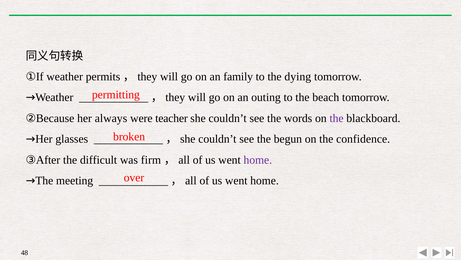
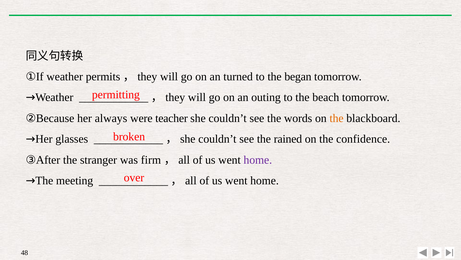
family: family -> turned
dying: dying -> began
the at (337, 118) colour: purple -> orange
begun: begun -> rained
difficult: difficult -> stranger
